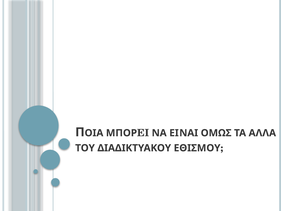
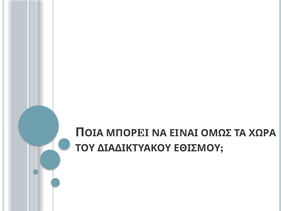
ΑΛΛΑ: ΑΛΛΑ -> ΧΩΡΑ
